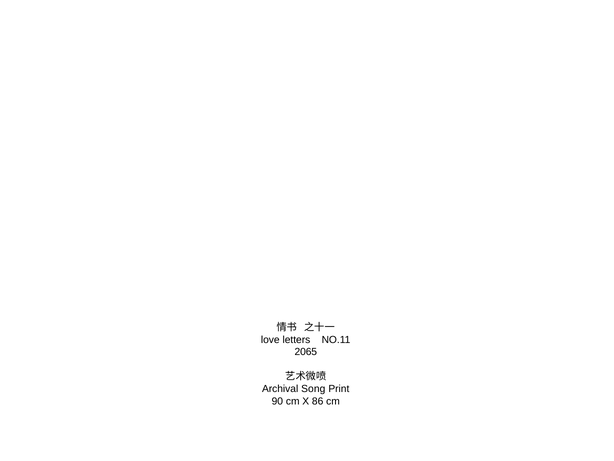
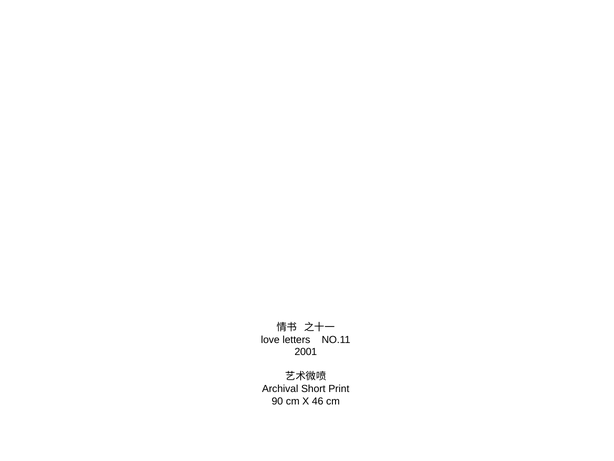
2065: 2065 -> 2001
Song: Song -> Short
86: 86 -> 46
